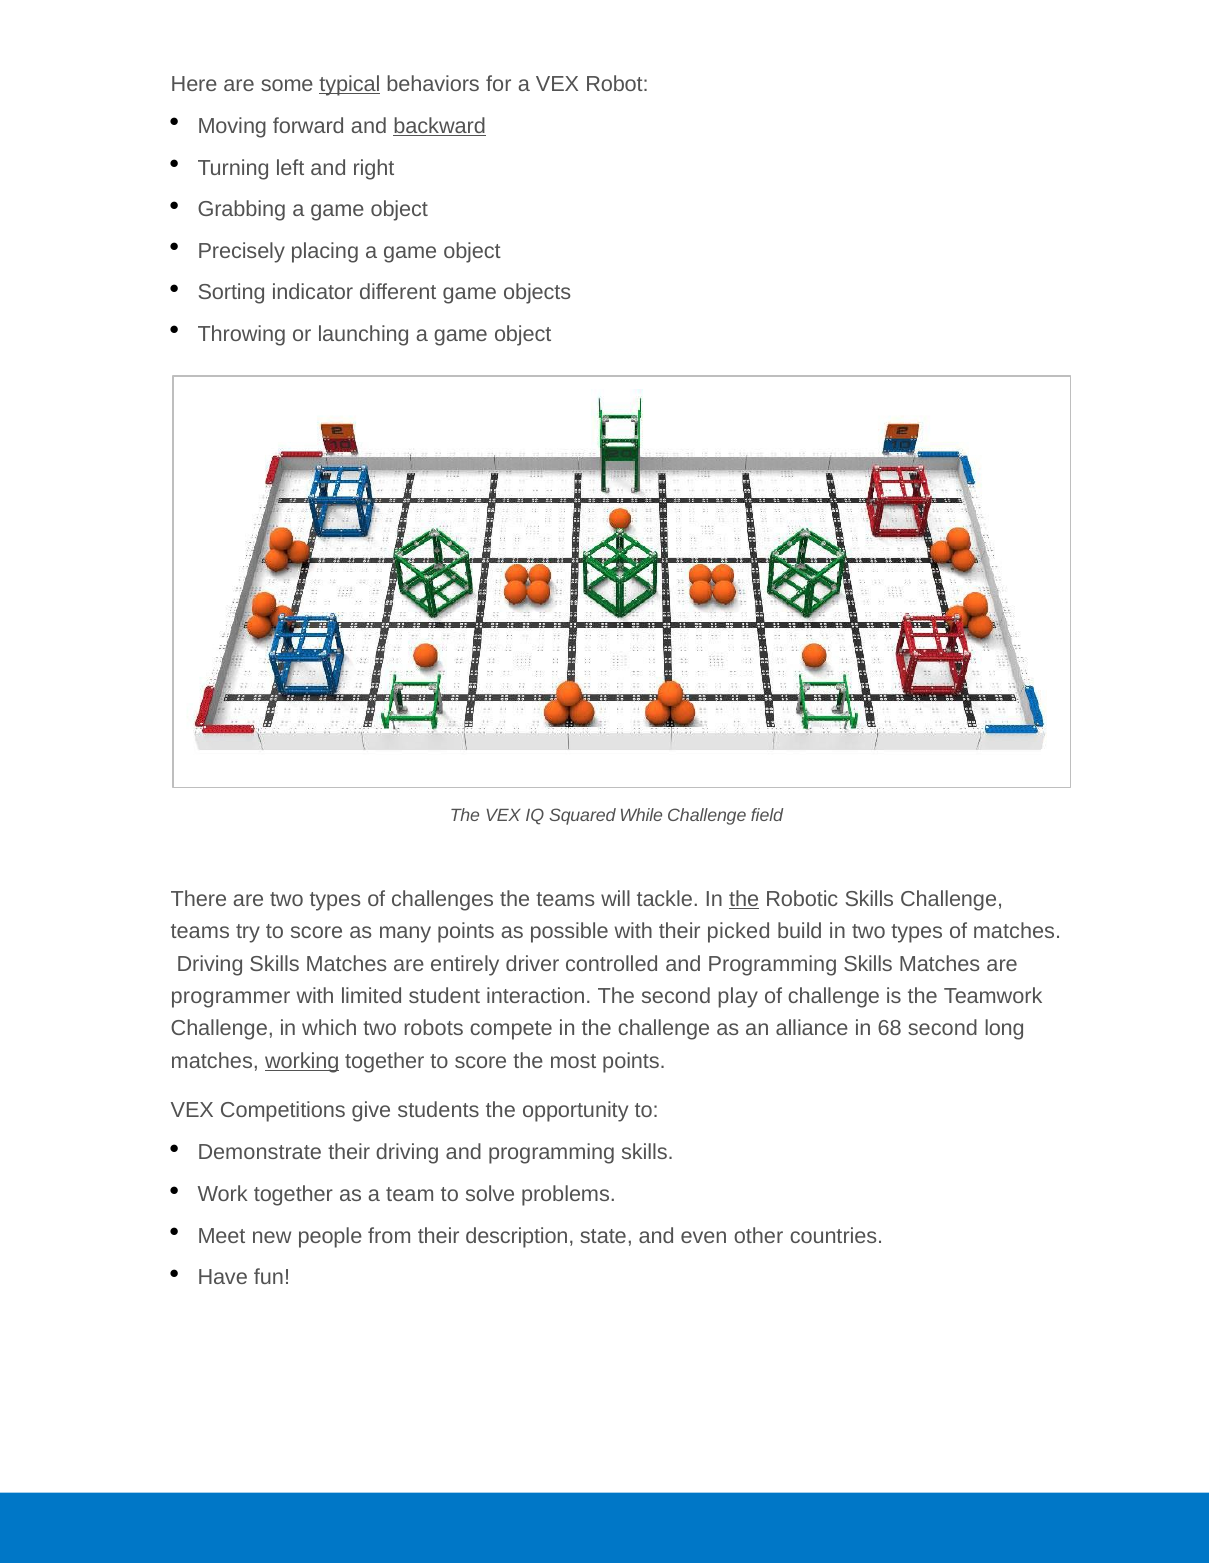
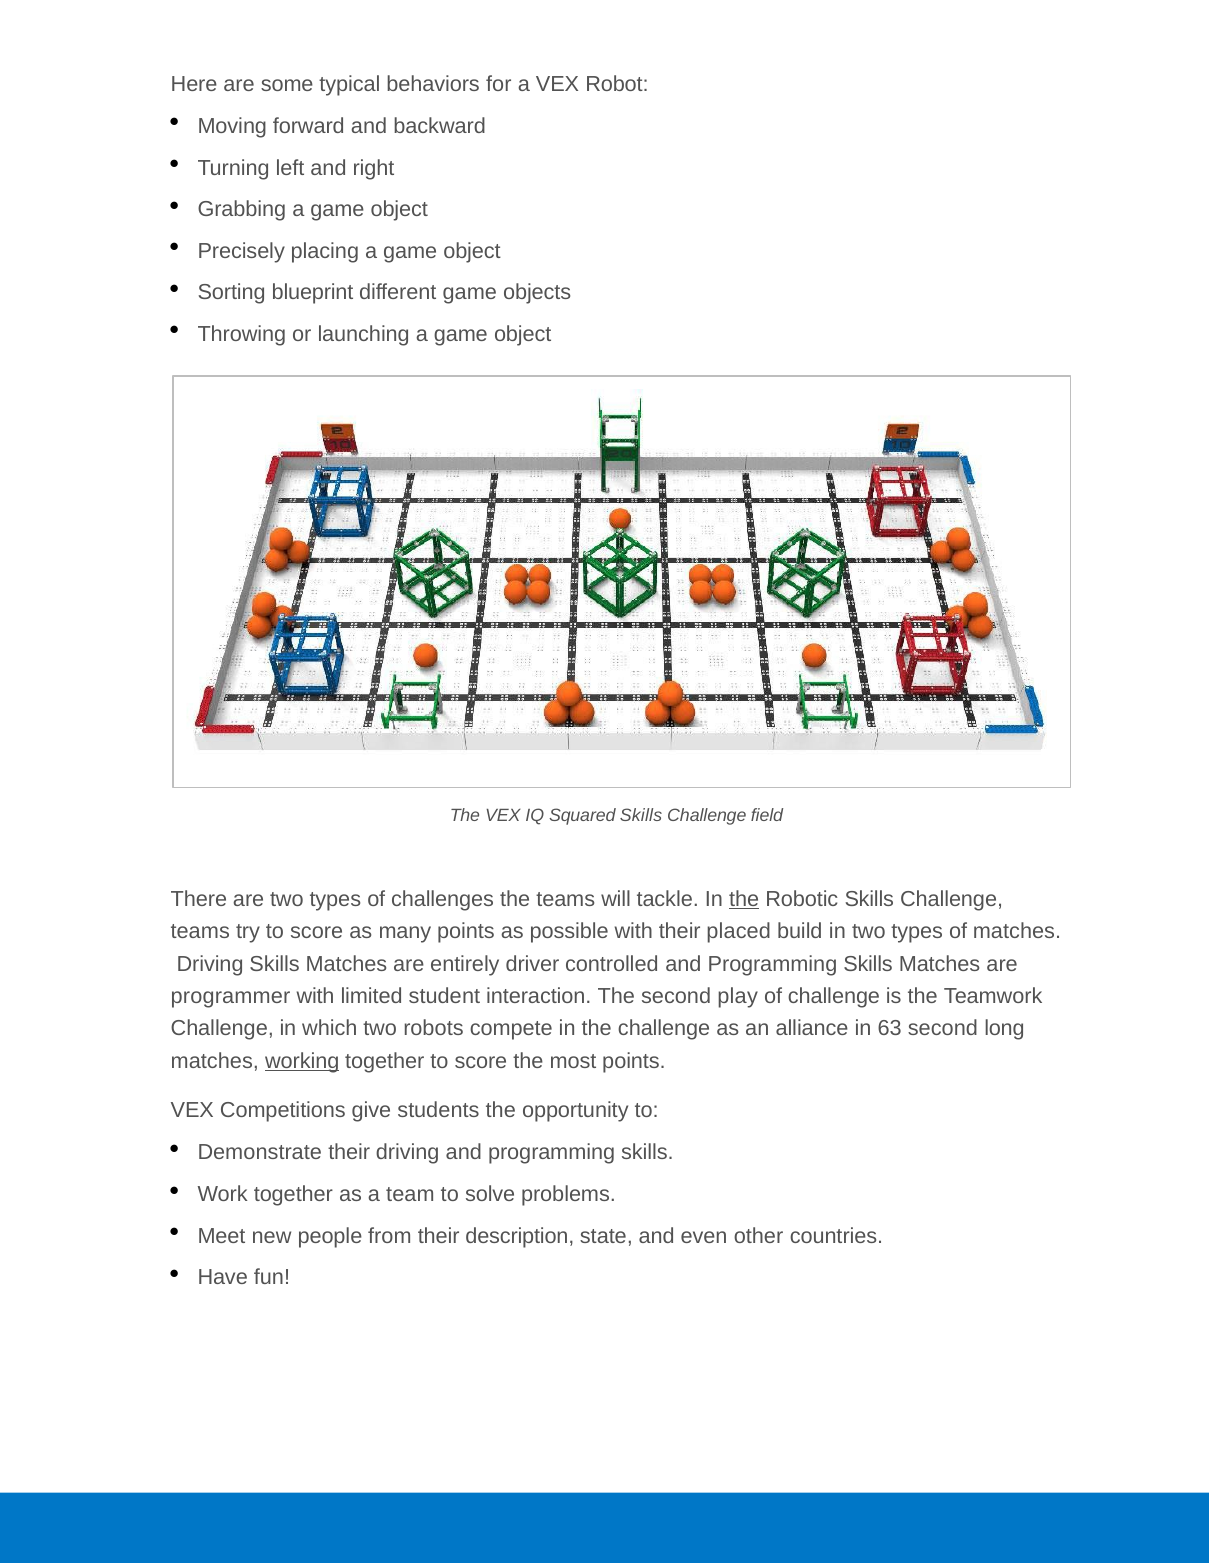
typical underline: present -> none
backward underline: present -> none
indicator: indicator -> blueprint
Squared While: While -> Skills
picked: picked -> placed
68: 68 -> 63
